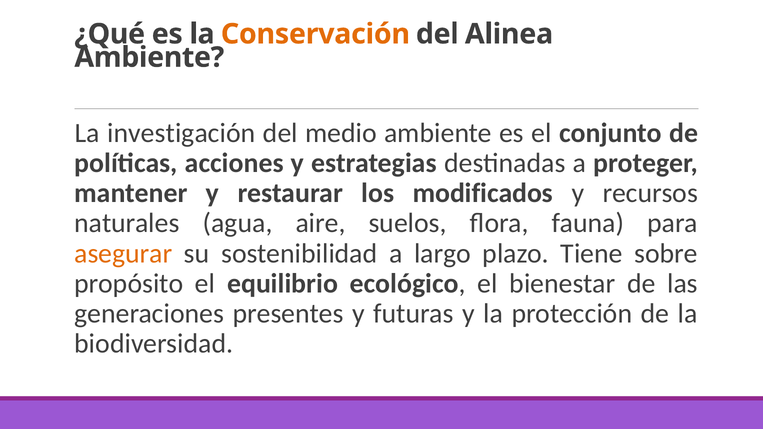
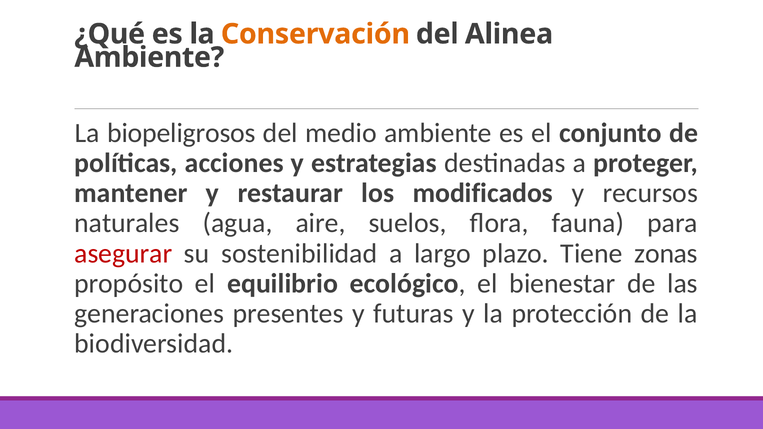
investigación: investigación -> biopeligrosos
asegurar colour: orange -> red
sobre: sobre -> zonas
